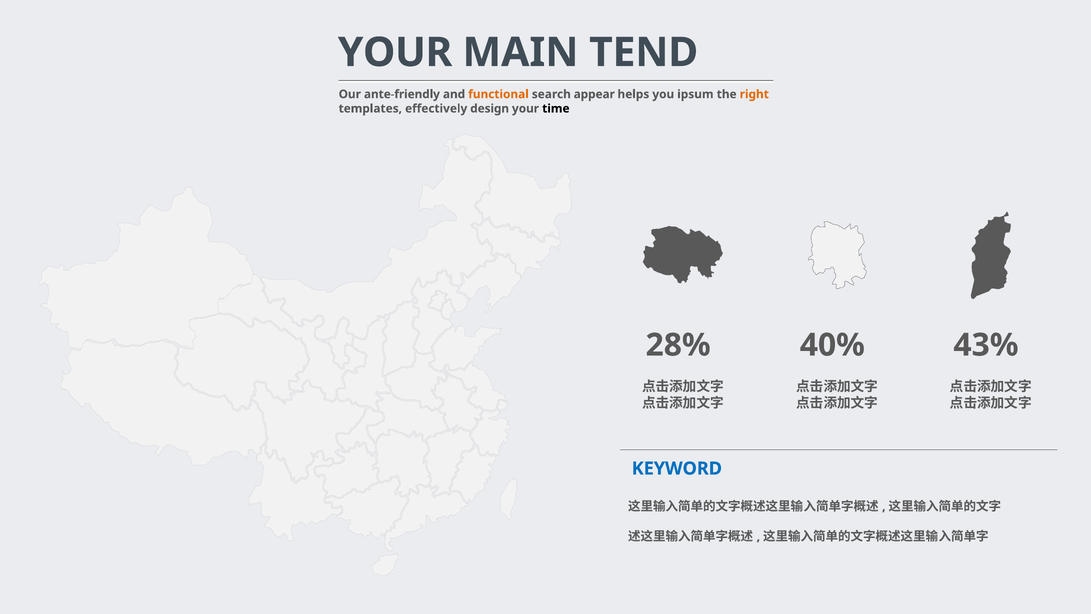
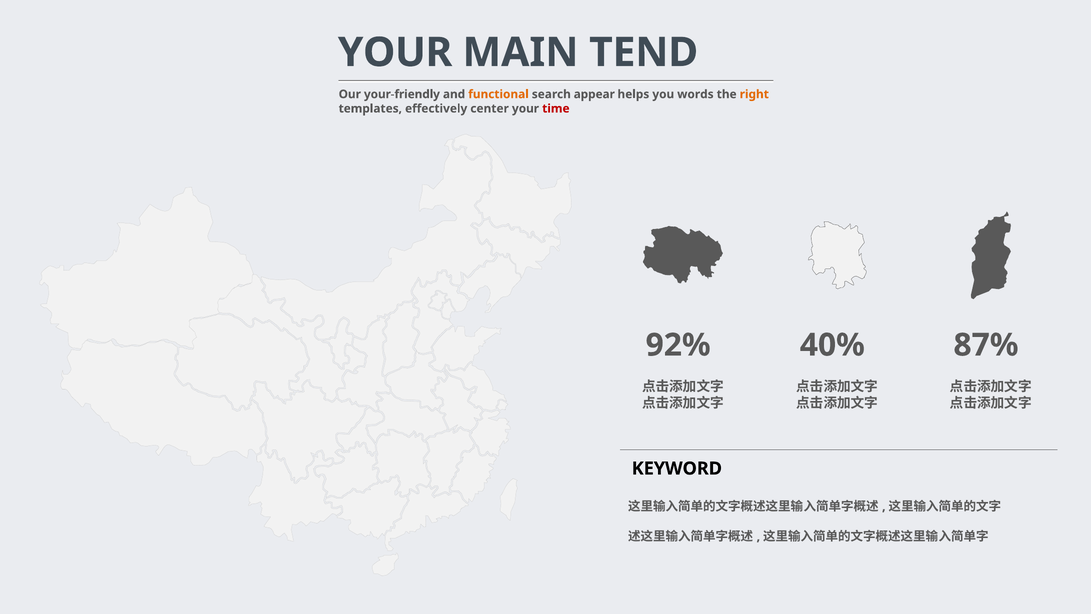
ante-friendly: ante-friendly -> your-friendly
ipsum: ipsum -> words
design: design -> center
time colour: black -> red
28%: 28% -> 92%
43%: 43% -> 87%
KEYWORD colour: blue -> black
